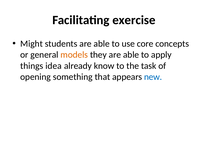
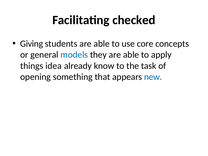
exercise: exercise -> checked
Might: Might -> Giving
models colour: orange -> blue
